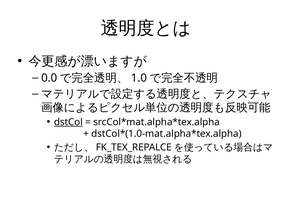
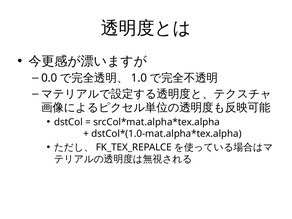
dstCol underline: present -> none
